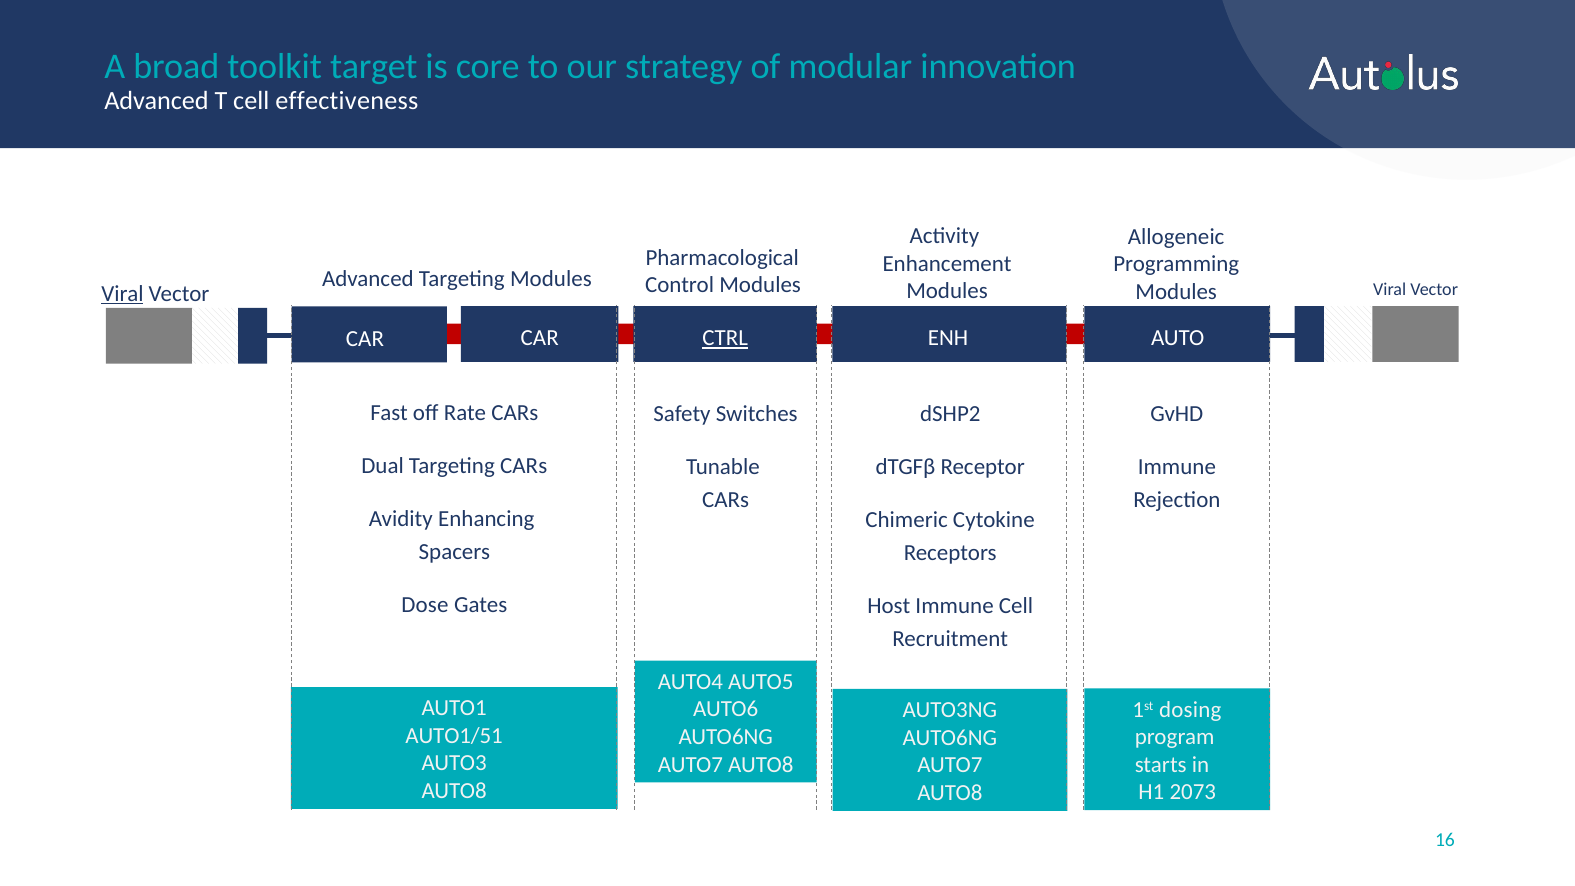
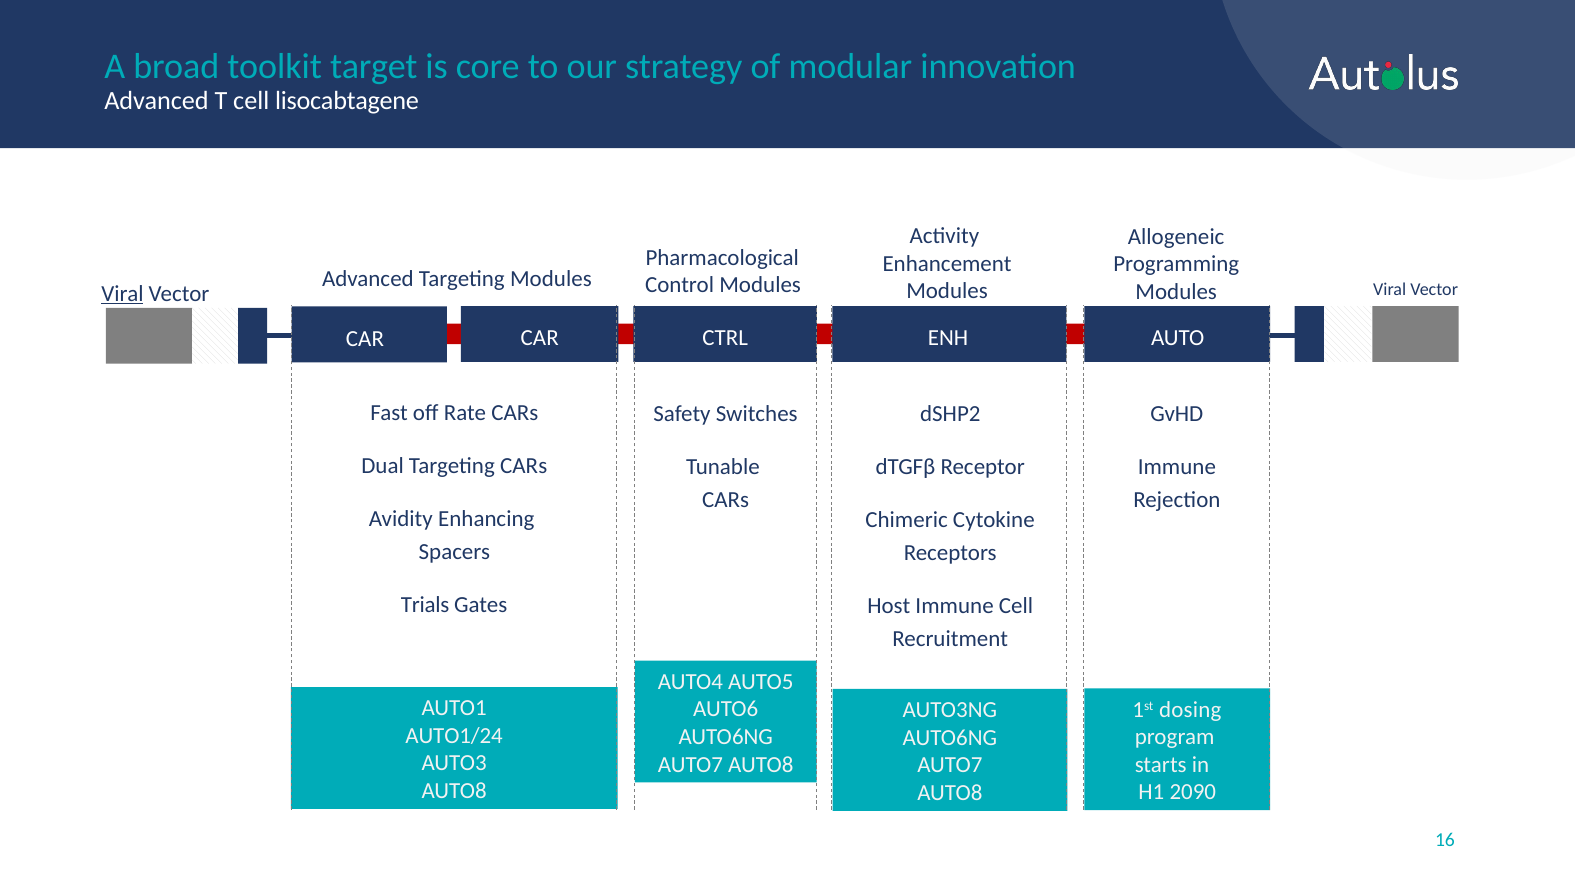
effectiveness: effectiveness -> lisocabtagene
CTRL underline: present -> none
Dose: Dose -> Trials
AUTO1/51: AUTO1/51 -> AUTO1/24
2073: 2073 -> 2090
